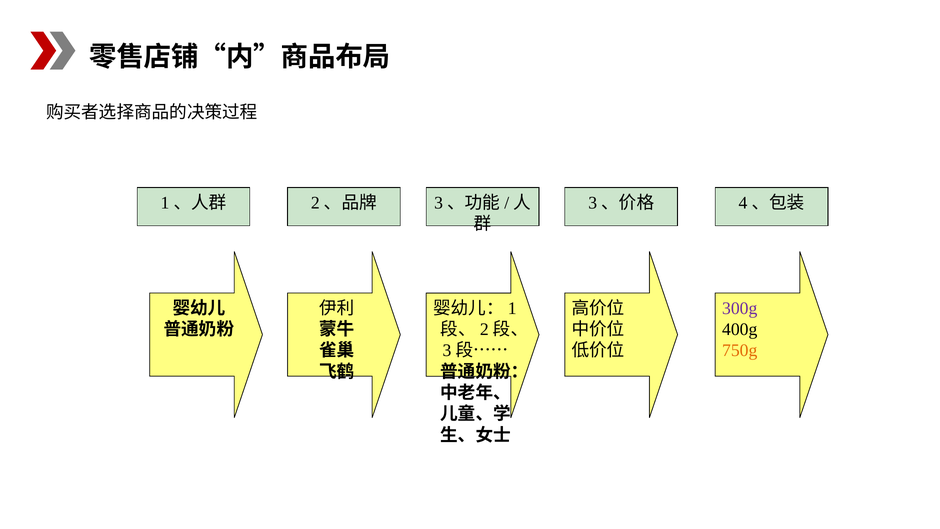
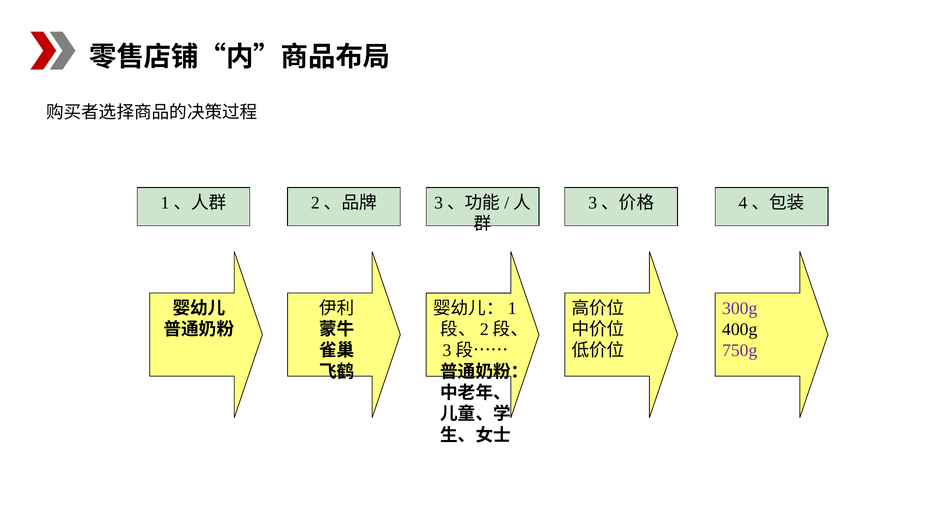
750g colour: orange -> purple
